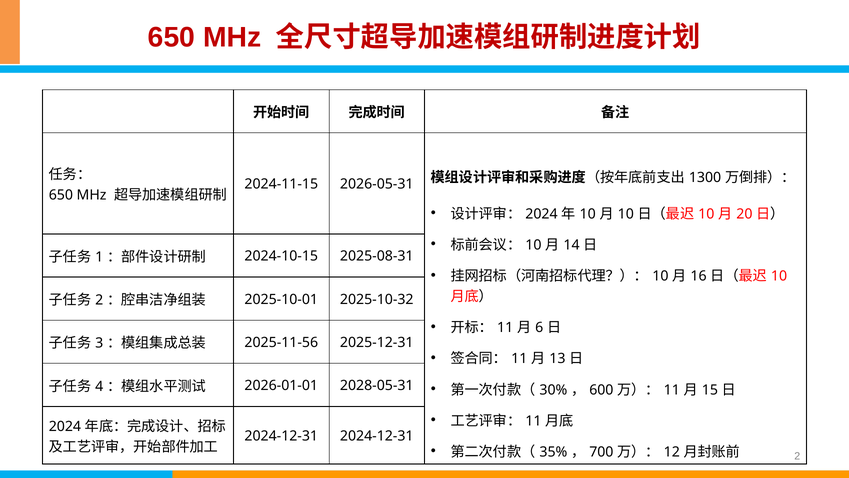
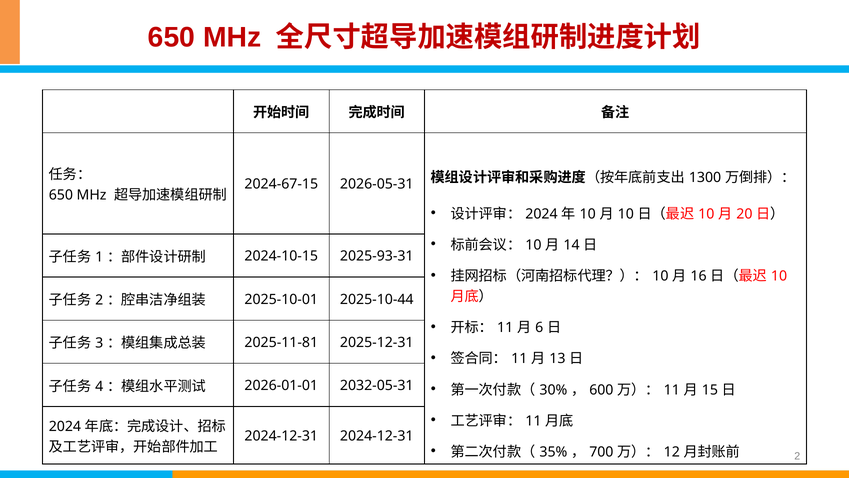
2024-11-15: 2024-11-15 -> 2024-67-15
2025-08-31: 2025-08-31 -> 2025-93-31
2025-10-32: 2025-10-32 -> 2025-10-44
2025-11-56: 2025-11-56 -> 2025-11-81
2028-05-31: 2028-05-31 -> 2032-05-31
